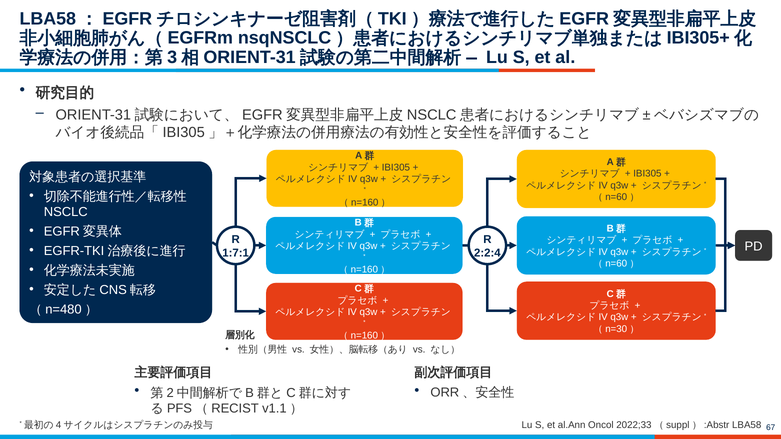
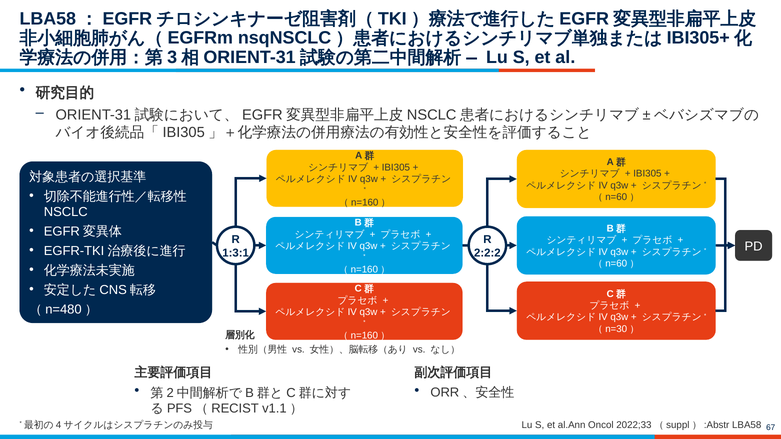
1:7:1: 1:7:1 -> 1:3:1
2:2:4: 2:2:4 -> 2:2:2
